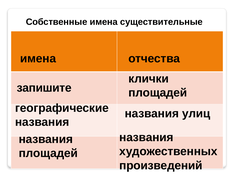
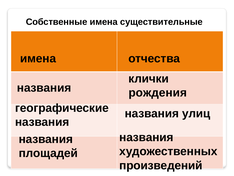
запишите at (44, 88): запишите -> названия
площадей at (158, 92): площадей -> рождения
